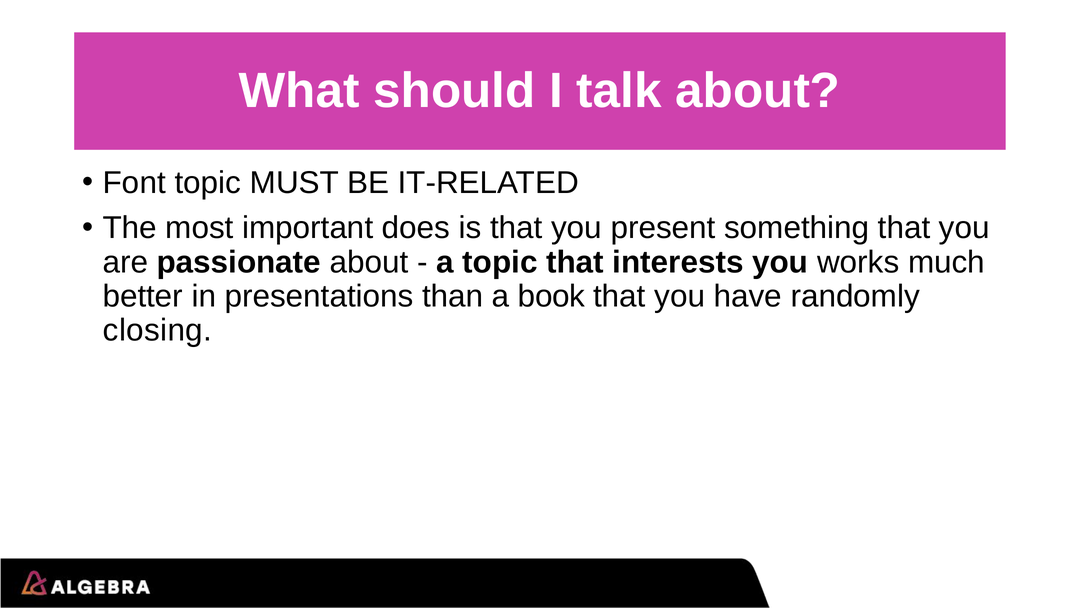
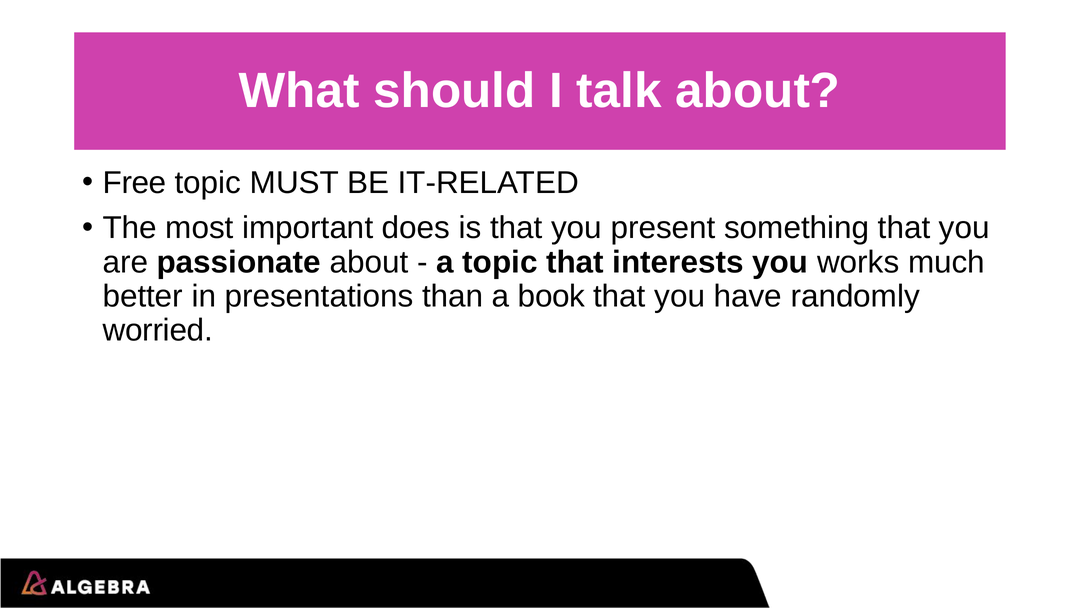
Font: Font -> Free
closing: closing -> worried
